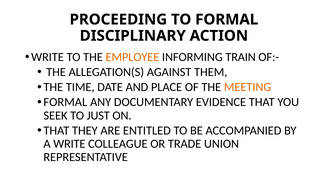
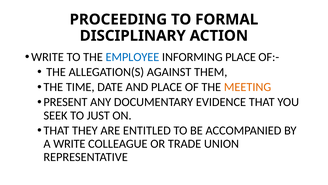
EMPLOYEE colour: orange -> blue
INFORMING TRAIN: TRAIN -> PLACE
FORMAL at (65, 102): FORMAL -> PRESENT
